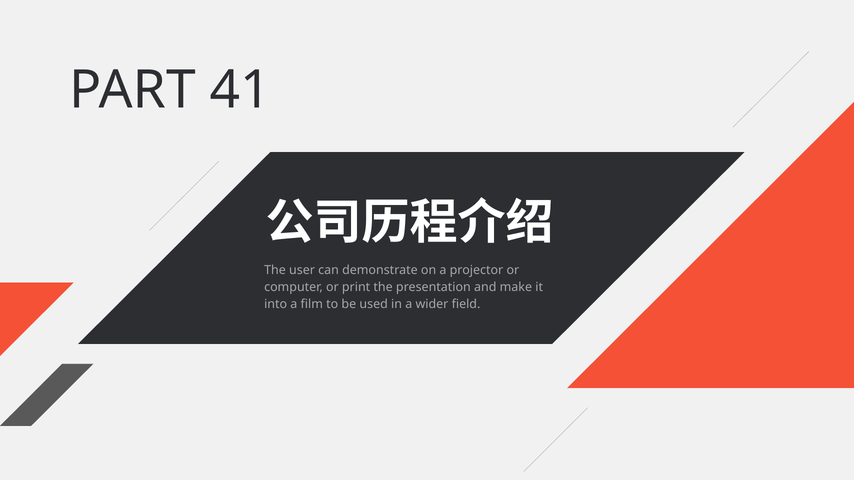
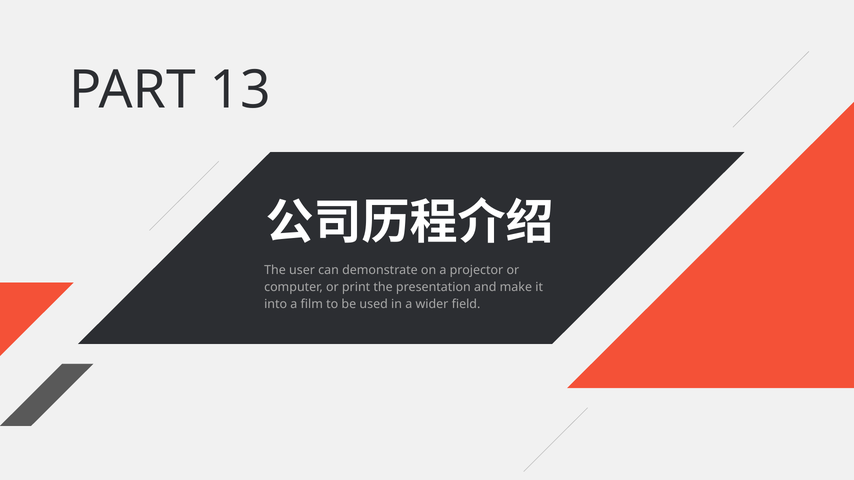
41: 41 -> 13
